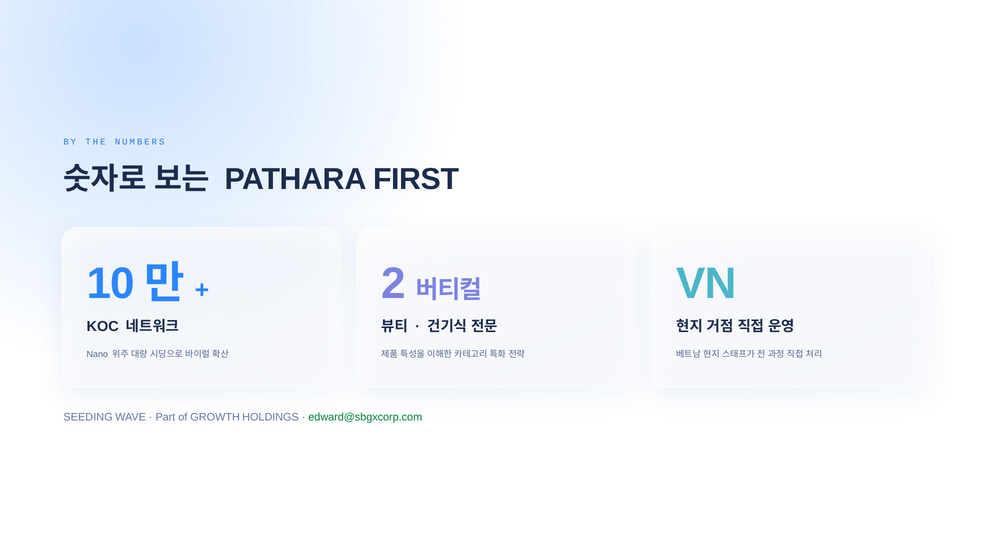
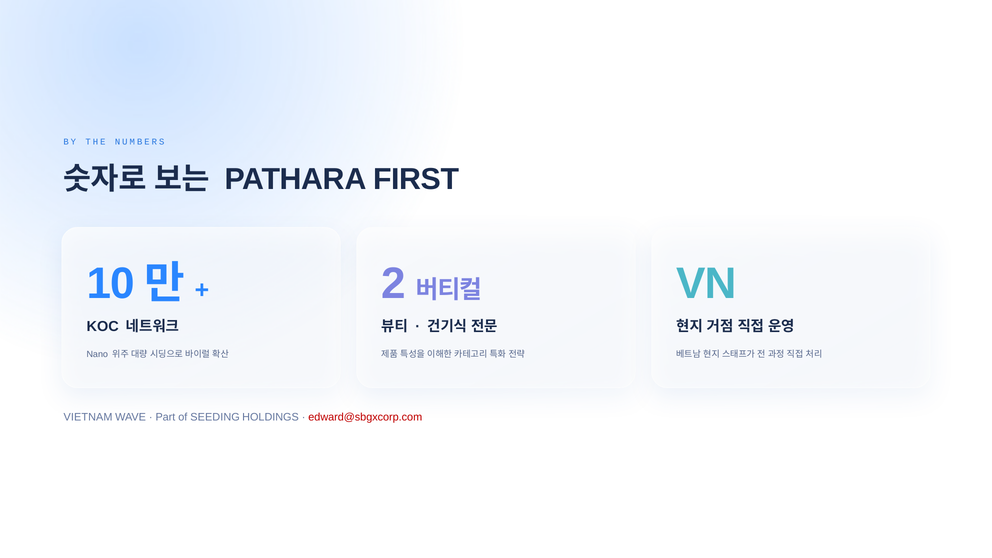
SEEDING: SEEDING -> VIETNAM
GROWTH: GROWTH -> SEEDING
edward@sbgxcorp.com colour: green -> red
